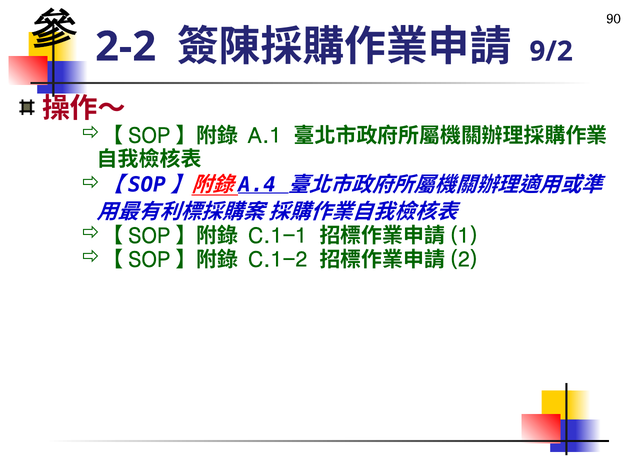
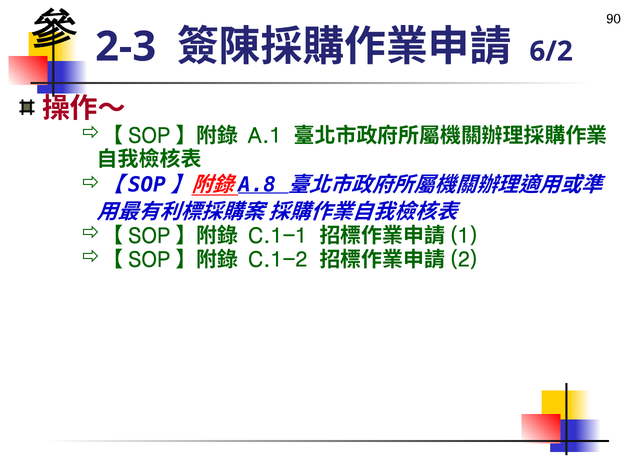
2-2: 2-2 -> 2-3
9/2: 9/2 -> 6/2
A.4: A.4 -> A.8
